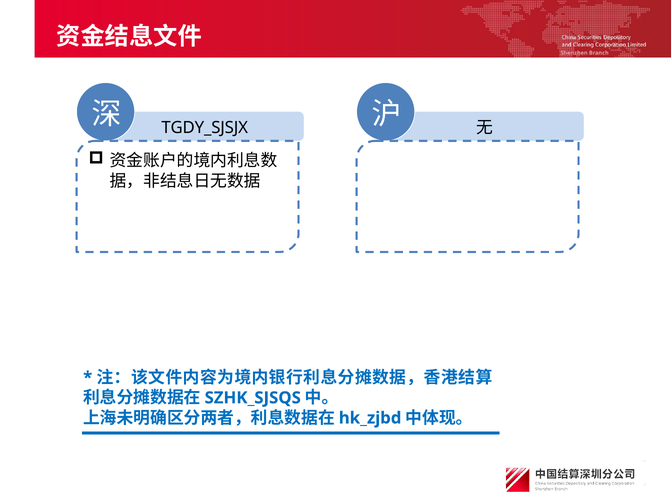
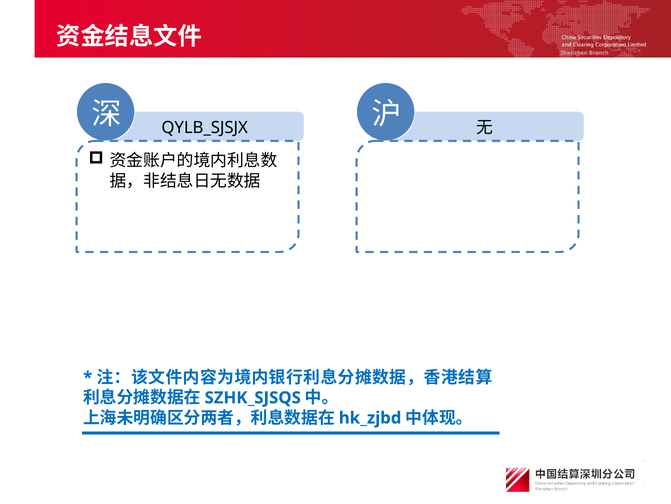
TGDY_SJSJX: TGDY_SJSJX -> QYLB_SJSJX
